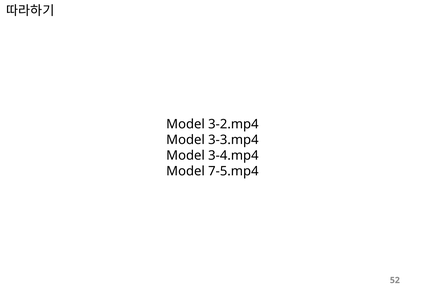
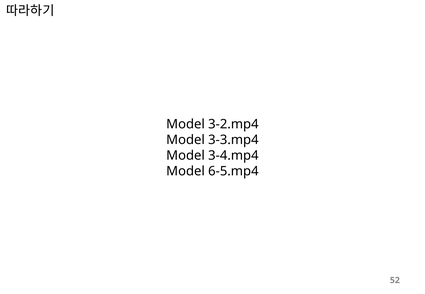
7-5.mp4: 7-5.mp4 -> 6-5.mp4
